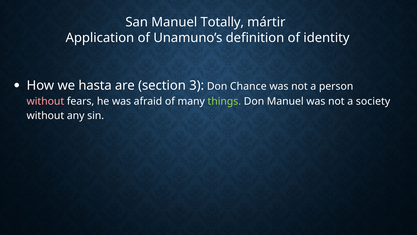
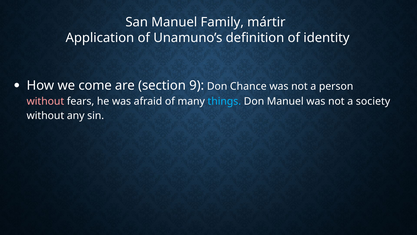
Totally: Totally -> Family
hasta: hasta -> come
3: 3 -> 9
things colour: light green -> light blue
